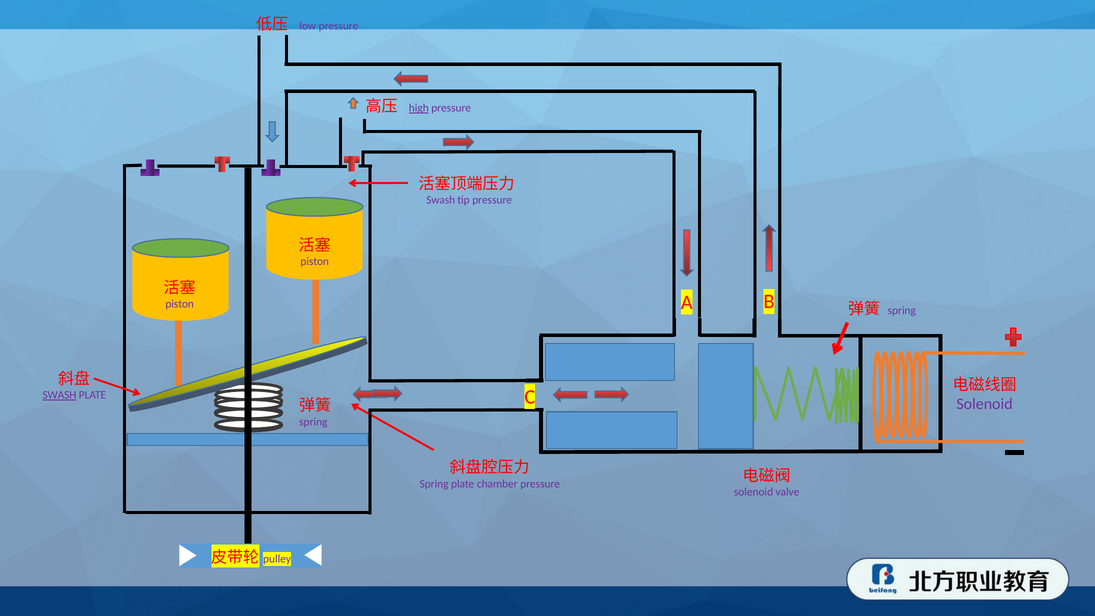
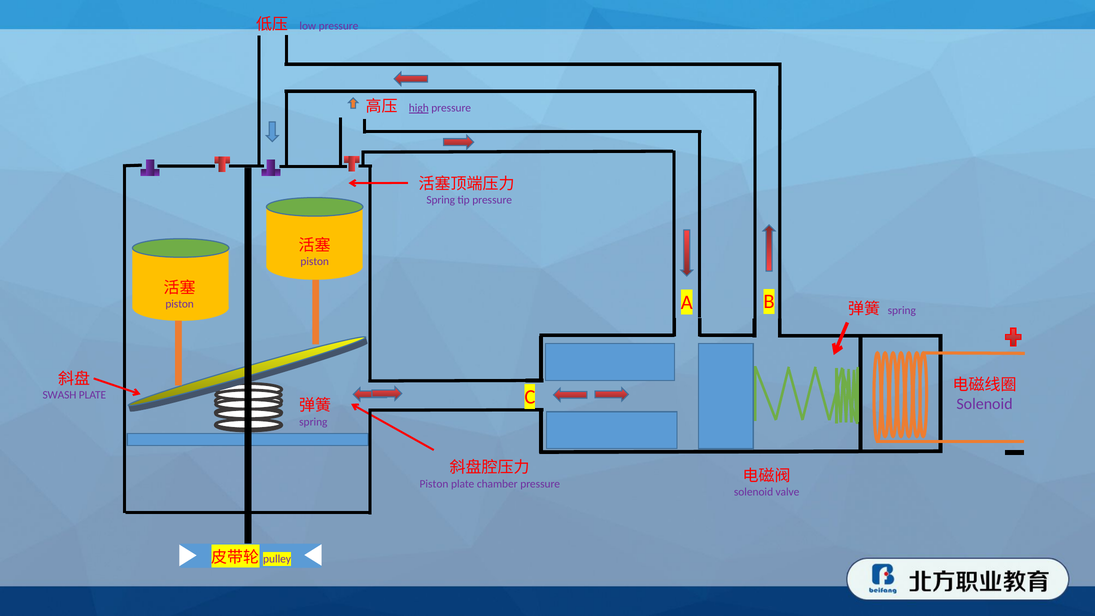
Swash at (441, 200): Swash -> Spring
SWASH at (59, 395) underline: present -> none
Spring at (434, 484): Spring -> Piston
